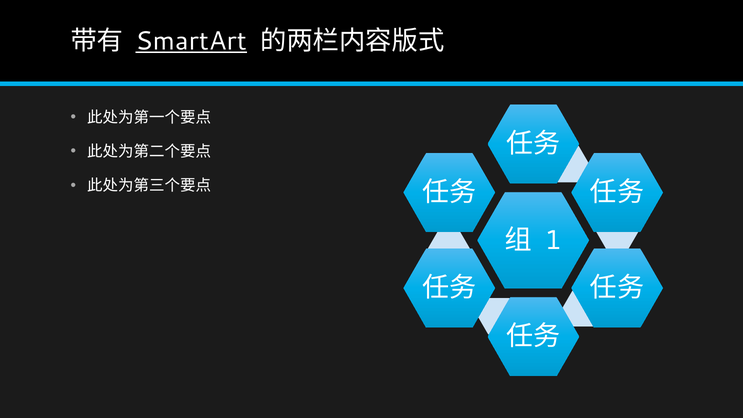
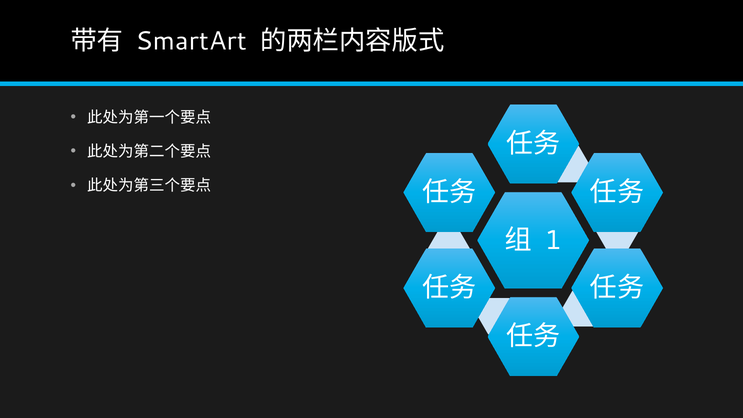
SmartArt underline: present -> none
